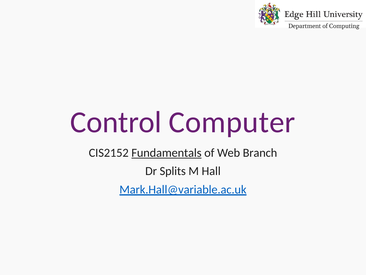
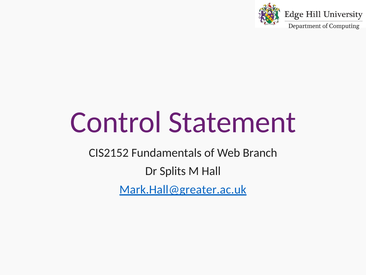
Computer: Computer -> Statement
Fundamentals underline: present -> none
Mark.Hall@variable.ac.uk: Mark.Hall@variable.ac.uk -> Mark.Hall@greater.ac.uk
